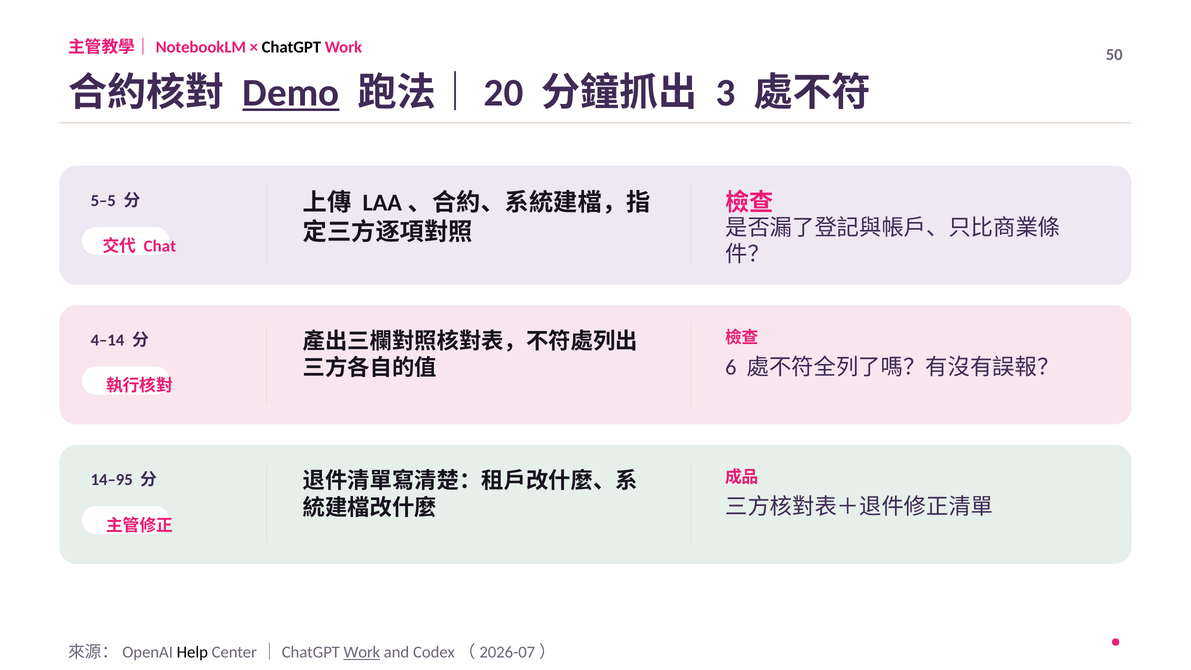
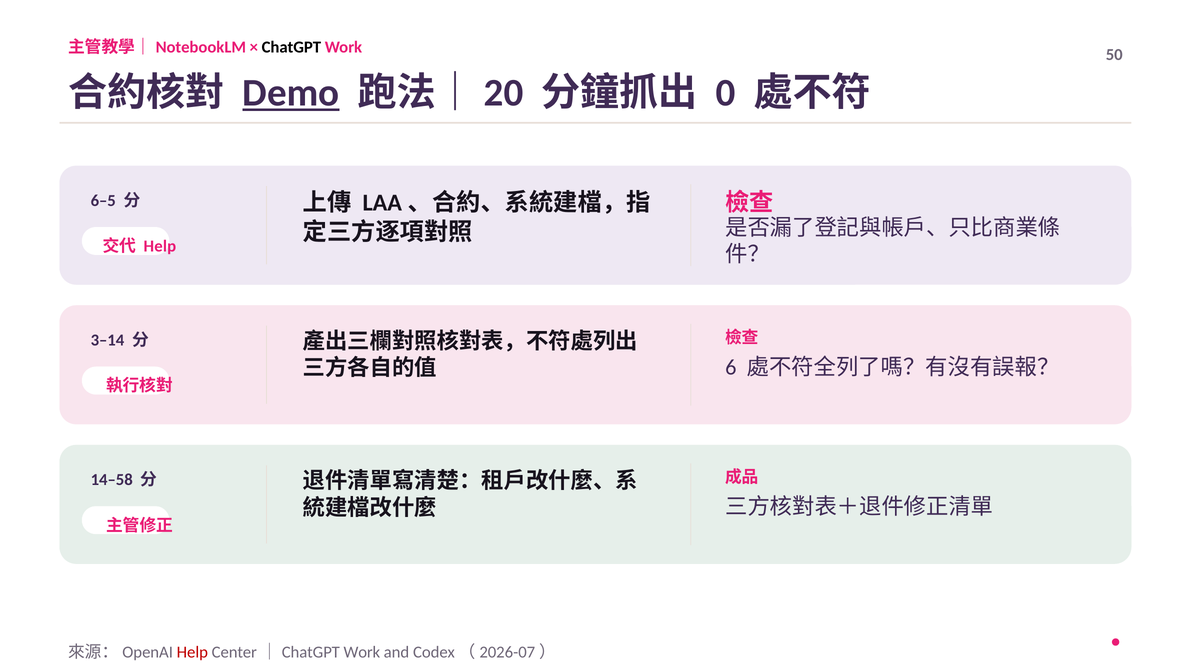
3: 3 -> 0
5–5: 5–5 -> 6–5
Chat at (160, 246): Chat -> Help
4–14: 4–14 -> 3–14
14–95: 14–95 -> 14–58
Help at (192, 652) colour: black -> red
Work at (362, 652) underline: present -> none
